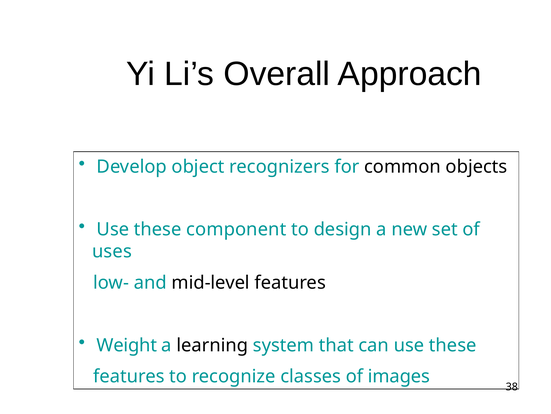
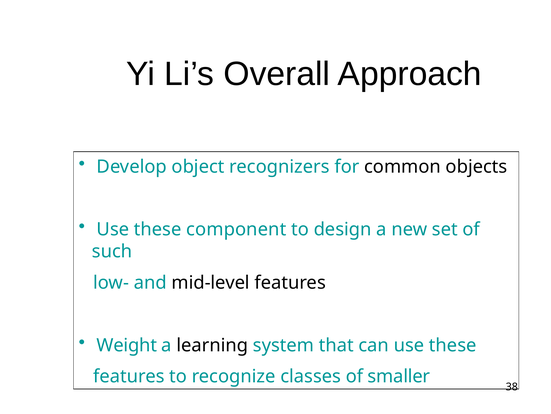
uses: uses -> such
images: images -> smaller
